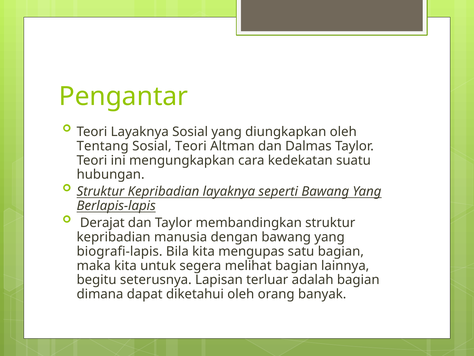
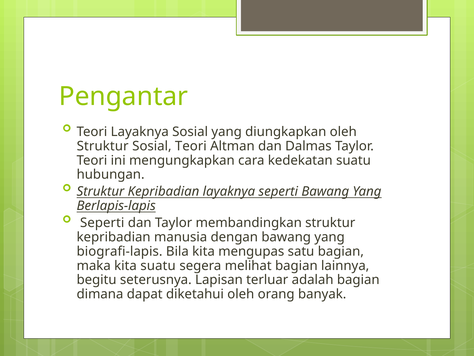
Tentang at (103, 146): Tentang -> Struktur
Derajat at (102, 223): Derajat -> Seperti
kita untuk: untuk -> suatu
